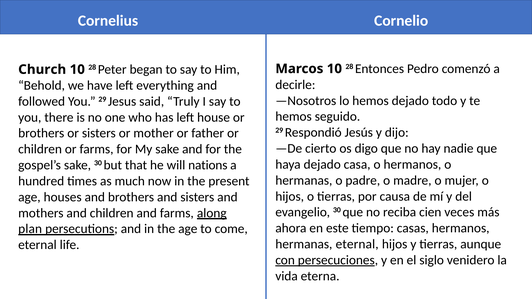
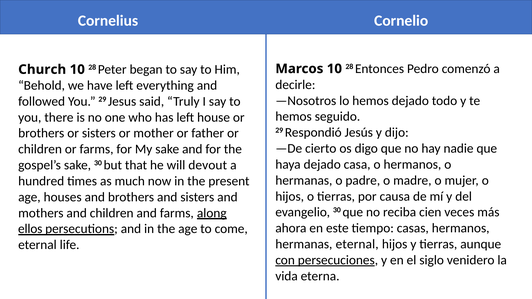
nations: nations -> devout
plan: plan -> ellos
